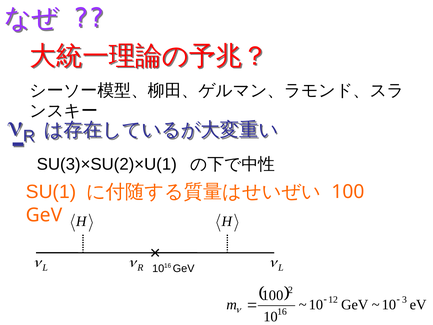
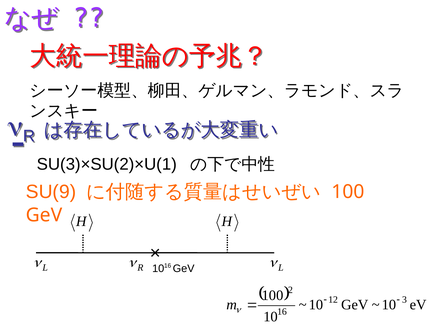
SU(1: SU(1 -> SU(9
